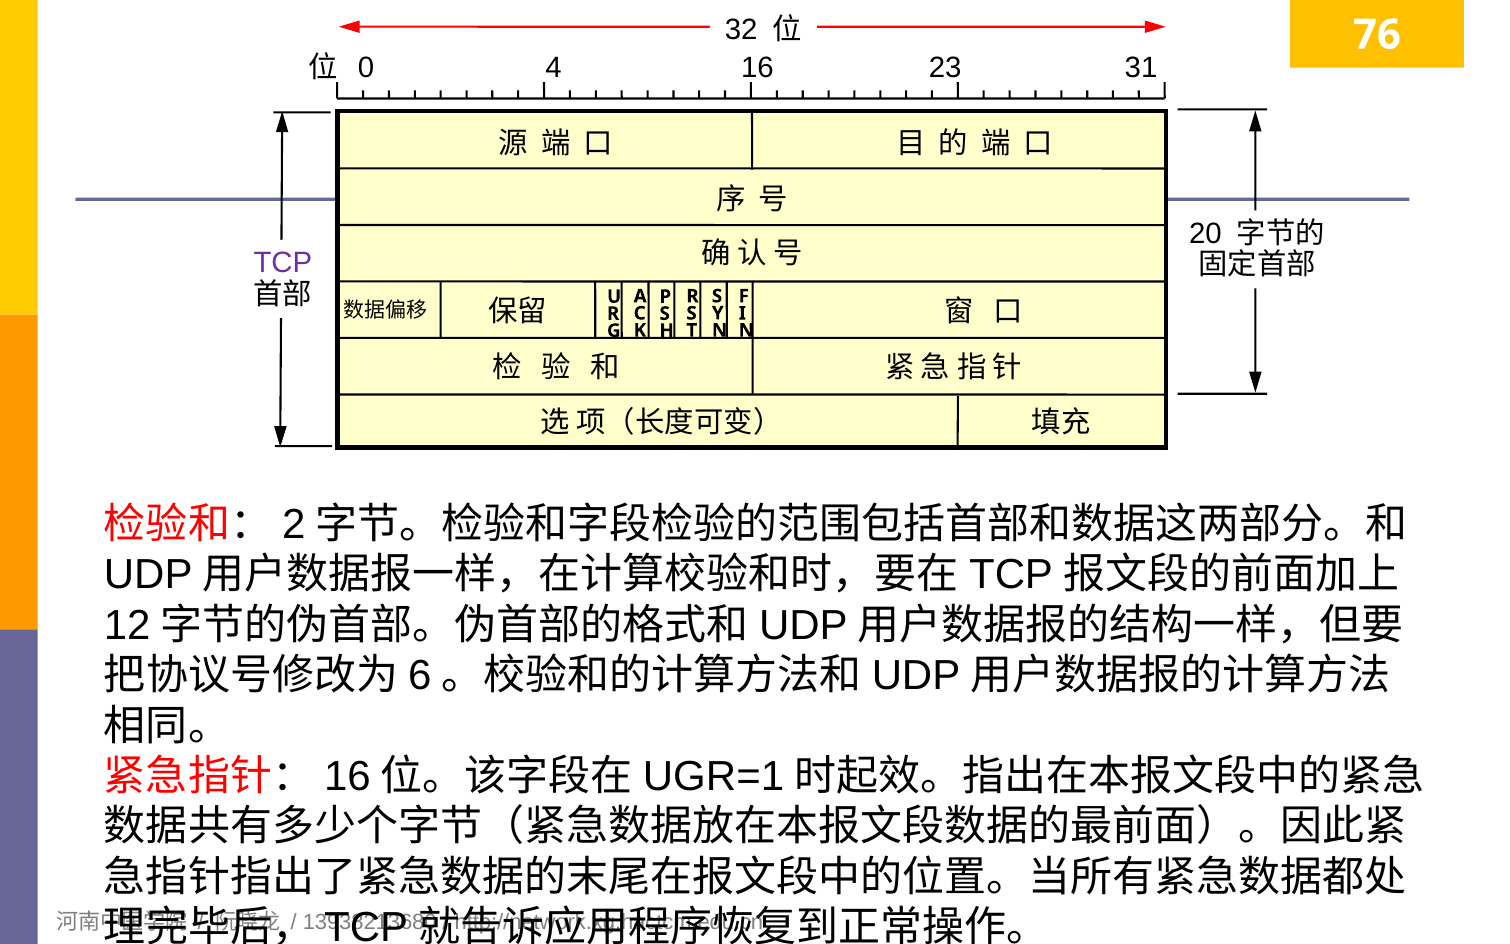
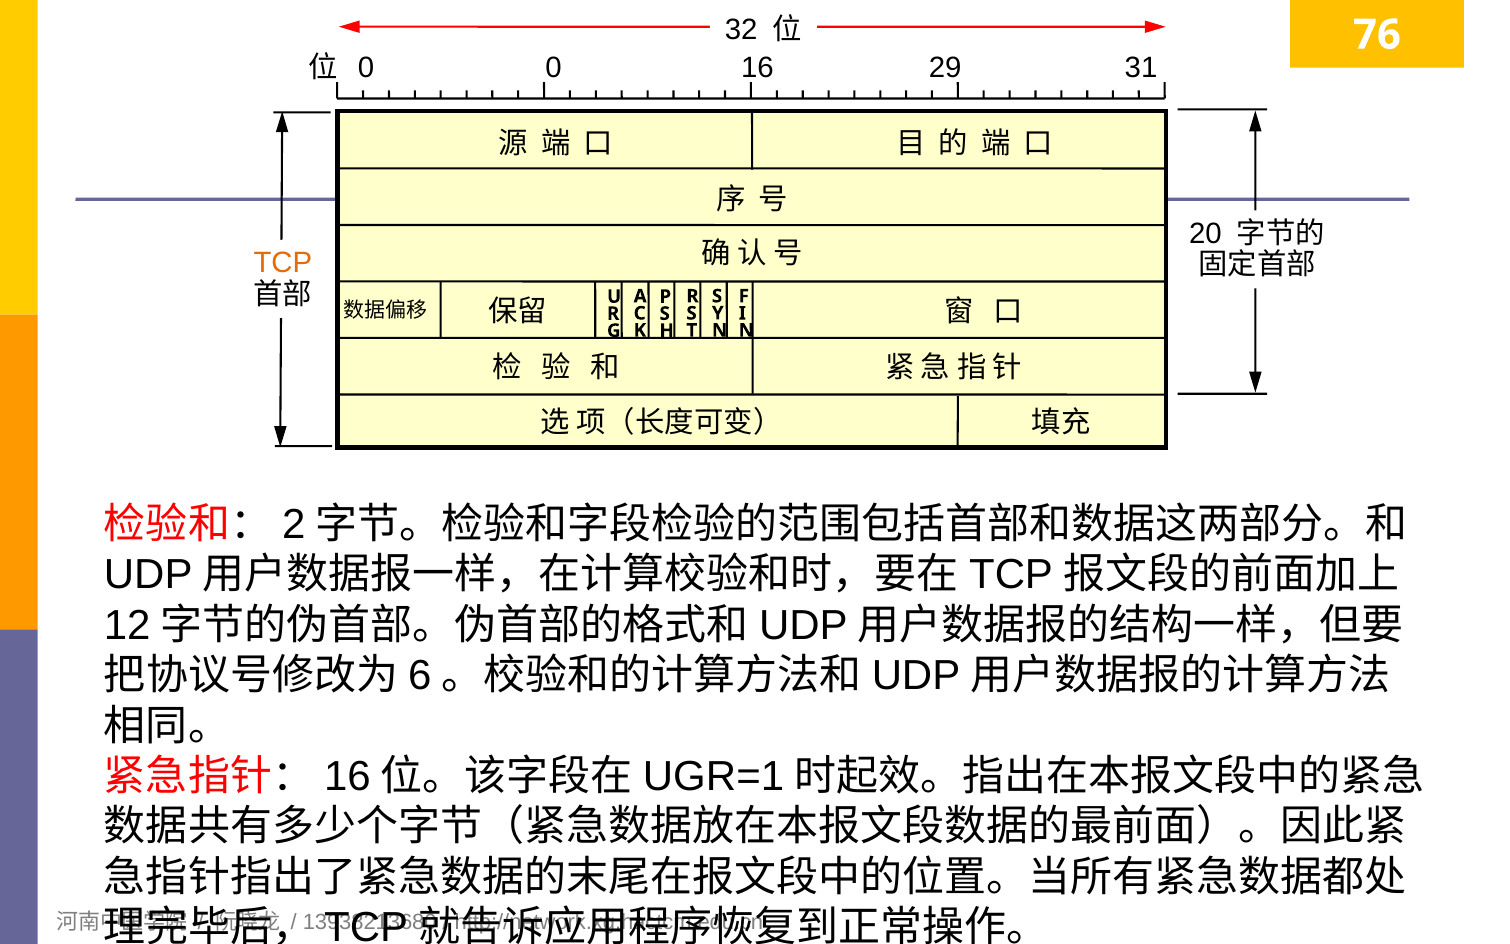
0 4: 4 -> 0
23: 23 -> 29
TCP colour: purple -> orange
